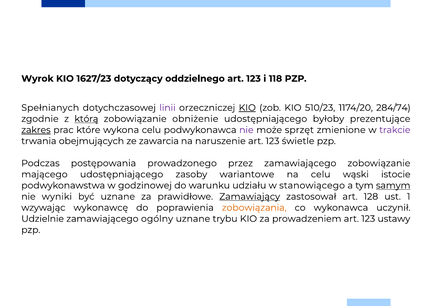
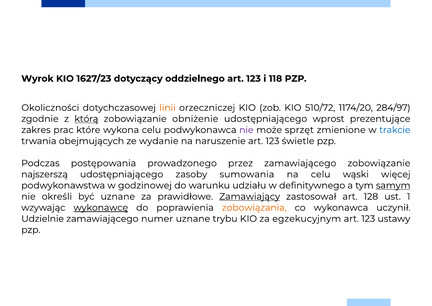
Spełnianych: Spełnianych -> Okoliczności
linii colour: purple -> orange
KIO at (247, 108) underline: present -> none
510/23: 510/23 -> 510/72
284/74: 284/74 -> 284/97
byłoby: byłoby -> wprost
zakres underline: present -> none
trakcie colour: purple -> blue
zawarcia: zawarcia -> wydanie
mającego: mającego -> najszerszą
wariantowe: wariantowe -> sumowania
istocie: istocie -> więcej
stanowiącego: stanowiącego -> definitywnego
wyniki: wyniki -> określi
wykonawcę underline: none -> present
ogólny: ogólny -> numer
prowadzeniem: prowadzeniem -> egzekucyjnym
